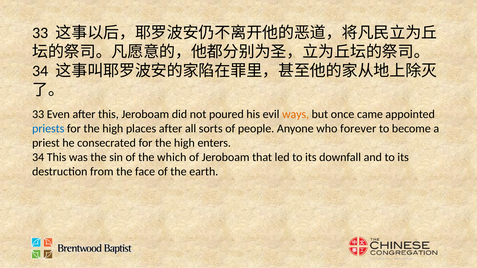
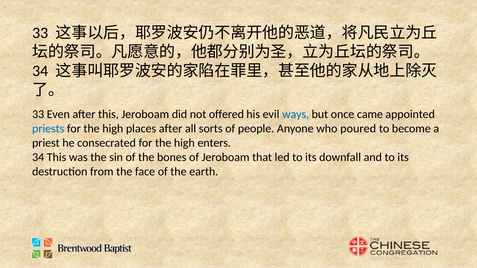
poured: poured -> offered
ways colour: orange -> blue
forever: forever -> poured
which: which -> bones
